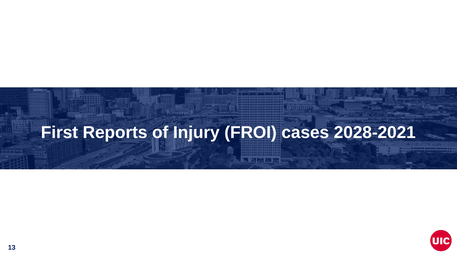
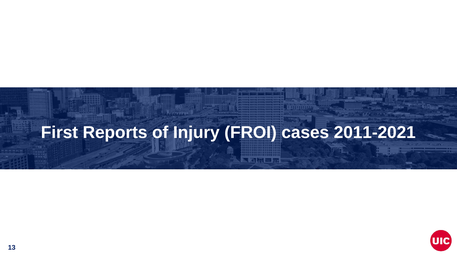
2028-2021: 2028-2021 -> 2011-2021
